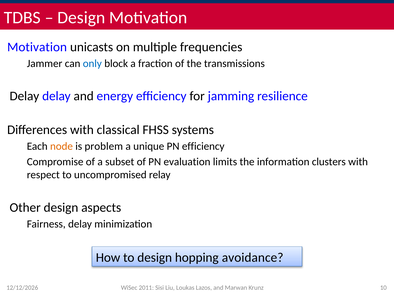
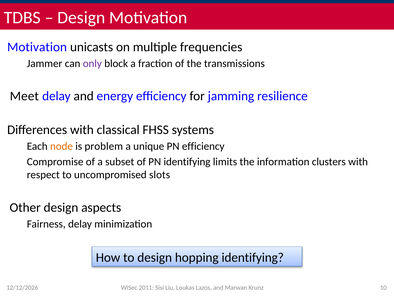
only colour: blue -> purple
Delay at (24, 96): Delay -> Meet
PN evaluation: evaluation -> identifying
relay: relay -> slots
hopping avoidance: avoidance -> identifying
